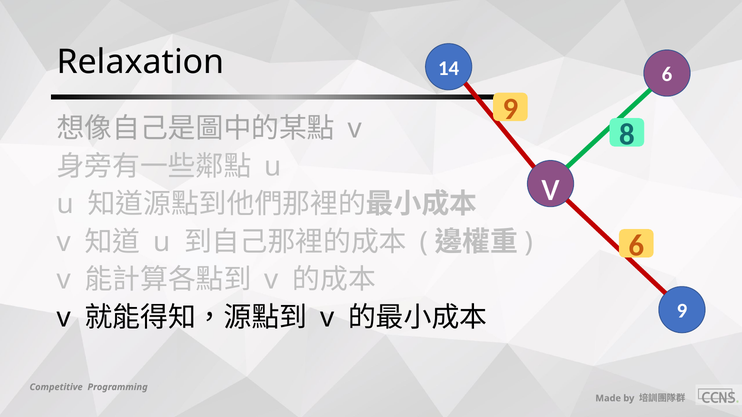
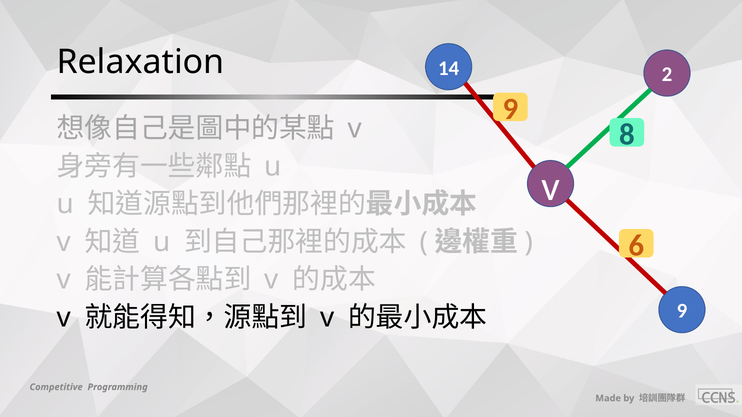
14 6: 6 -> 2
